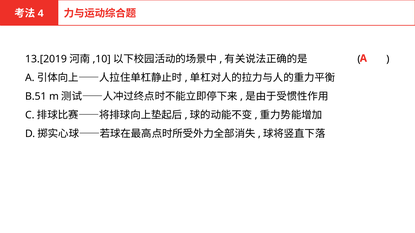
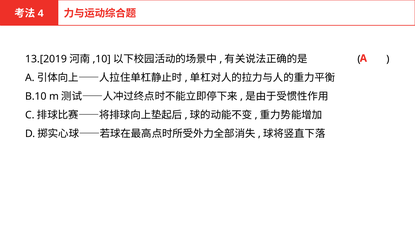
B.51: B.51 -> B.10
